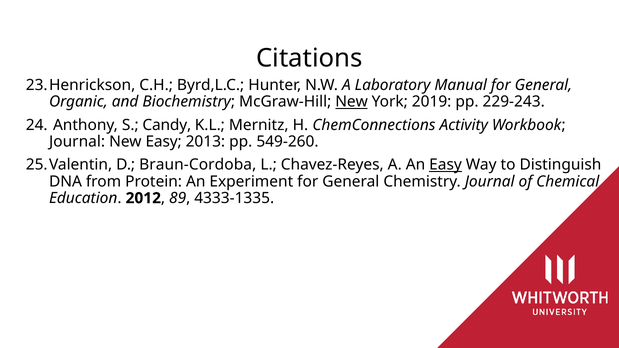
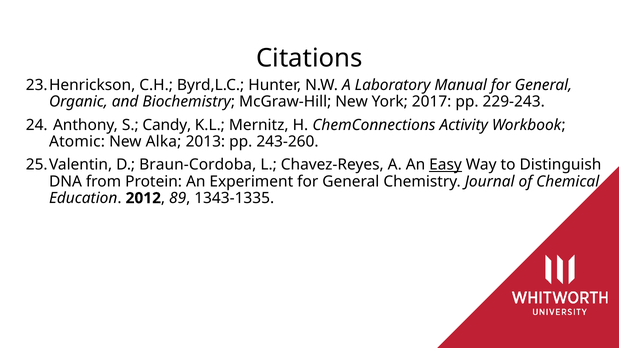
New at (352, 102) underline: present -> none
2019: 2019 -> 2017
Journal at (77, 142): Journal -> Atomic
New Easy: Easy -> Alka
549-260: 549-260 -> 243-260
4333-1335: 4333-1335 -> 1343-1335
